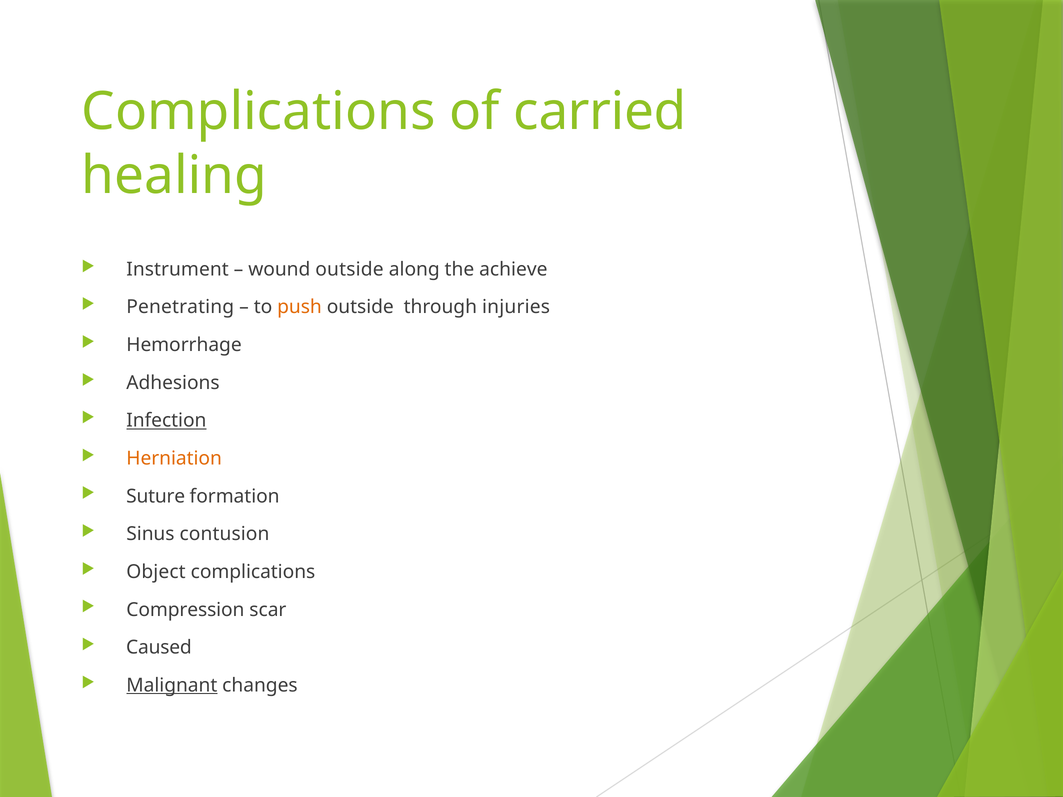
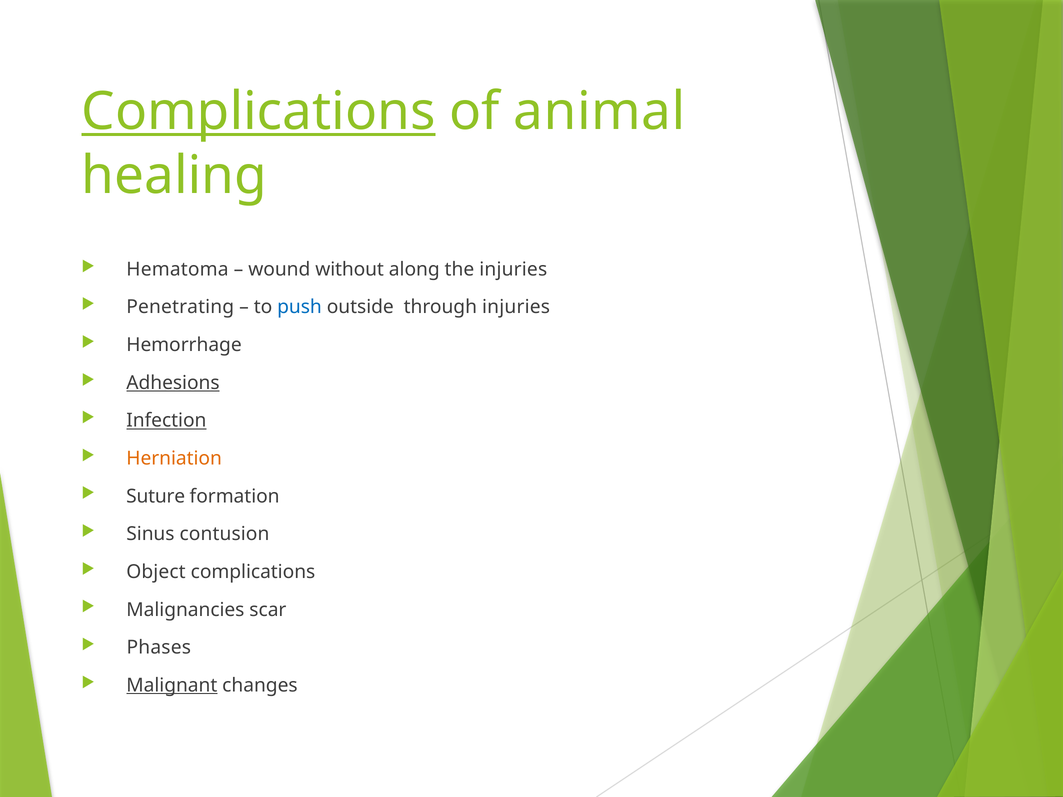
Complications at (258, 112) underline: none -> present
carried: carried -> animal
Instrument: Instrument -> Hematoma
wound outside: outside -> without
the achieve: achieve -> injuries
push colour: orange -> blue
Adhesions underline: none -> present
Compression: Compression -> Malignancies
Caused: Caused -> Phases
